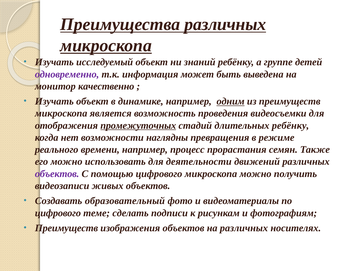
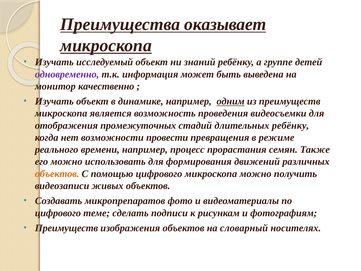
Преимущества различных: различных -> оказывает
промежуточных underline: present -> none
наглядны: наглядны -> провести
деятельности: деятельности -> формирования
объектов at (57, 174) colour: purple -> orange
образовательный: образовательный -> микропрепаратов
на различных: различных -> словарный
